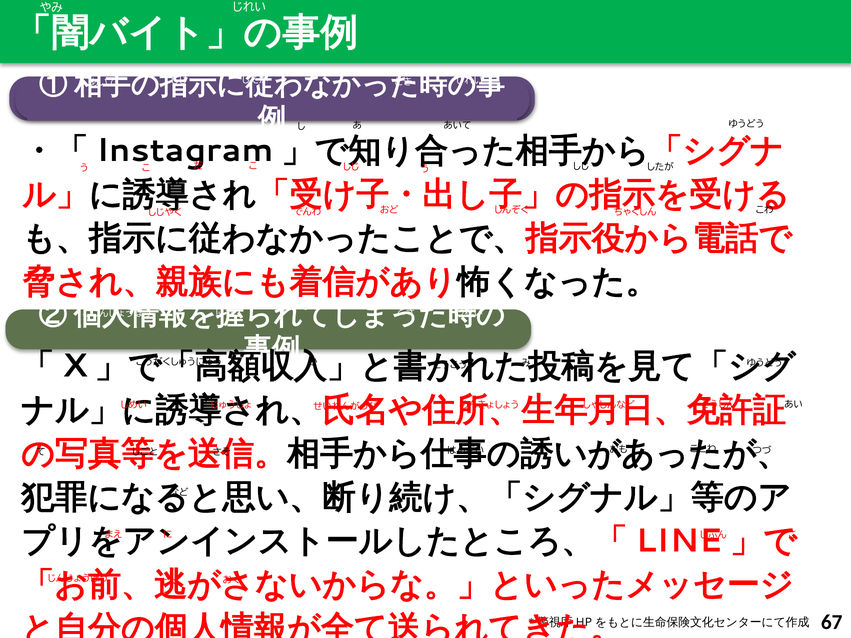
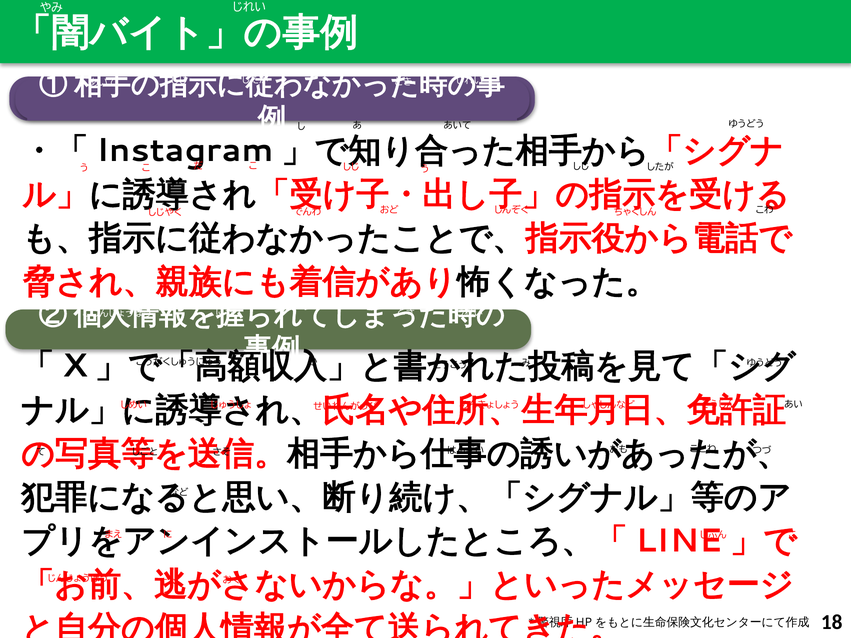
67: 67 -> 18
